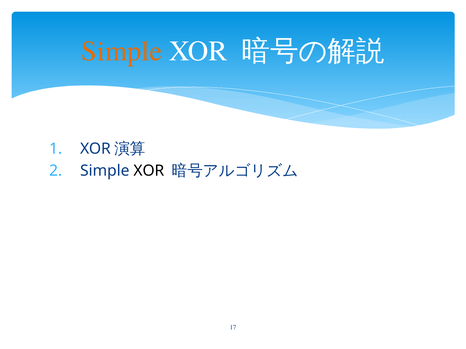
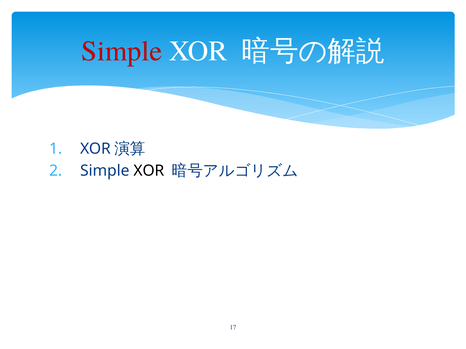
Simple at (122, 51) colour: orange -> red
